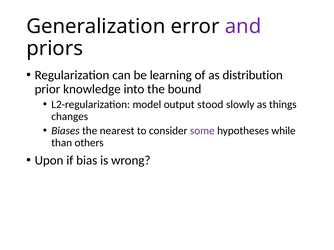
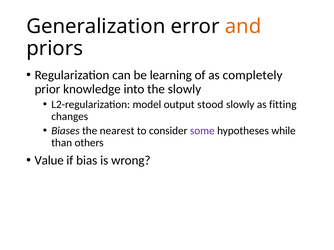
and colour: purple -> orange
distribution: distribution -> completely
the bound: bound -> slowly
things: things -> fitting
Upon: Upon -> Value
